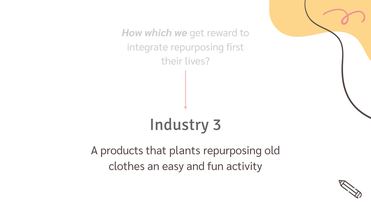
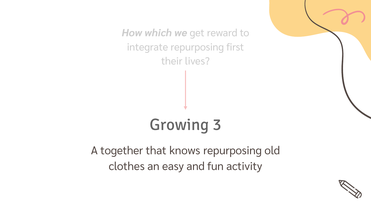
Industry: Industry -> Growing
products: products -> together
plants: plants -> knows
